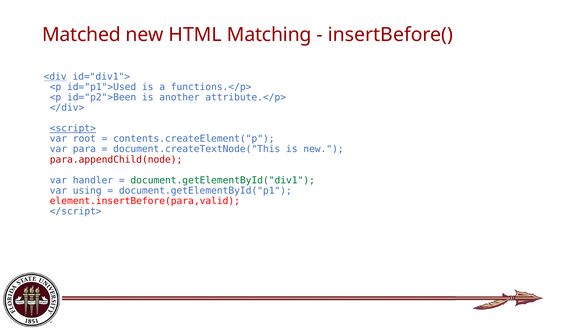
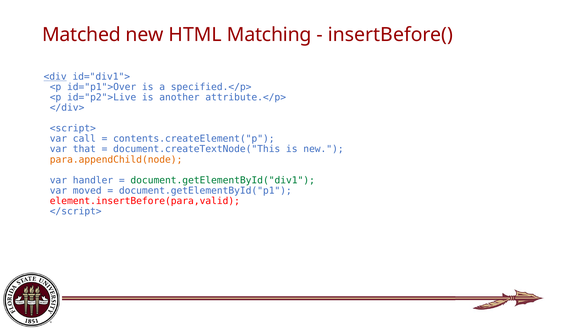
id="p1">Used: id="p1">Used -> id="p1">Over
functions.</p>: functions.</p> -> specified.</p>
id="p2">Been: id="p2">Been -> id="p2">Live
<script> underline: present -> none
root: root -> call
para: para -> that
para.appendChild(node colour: red -> orange
using: using -> moved
